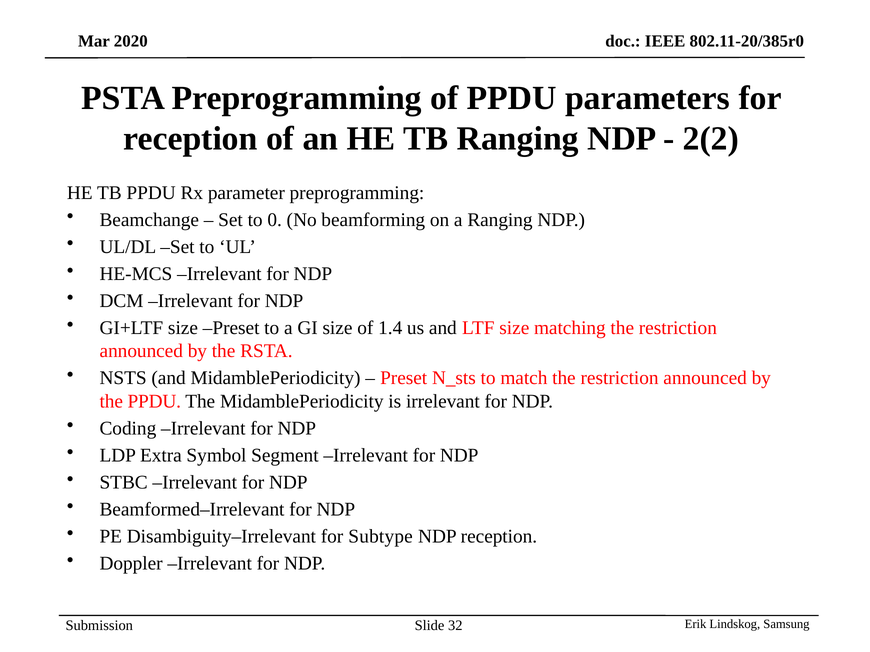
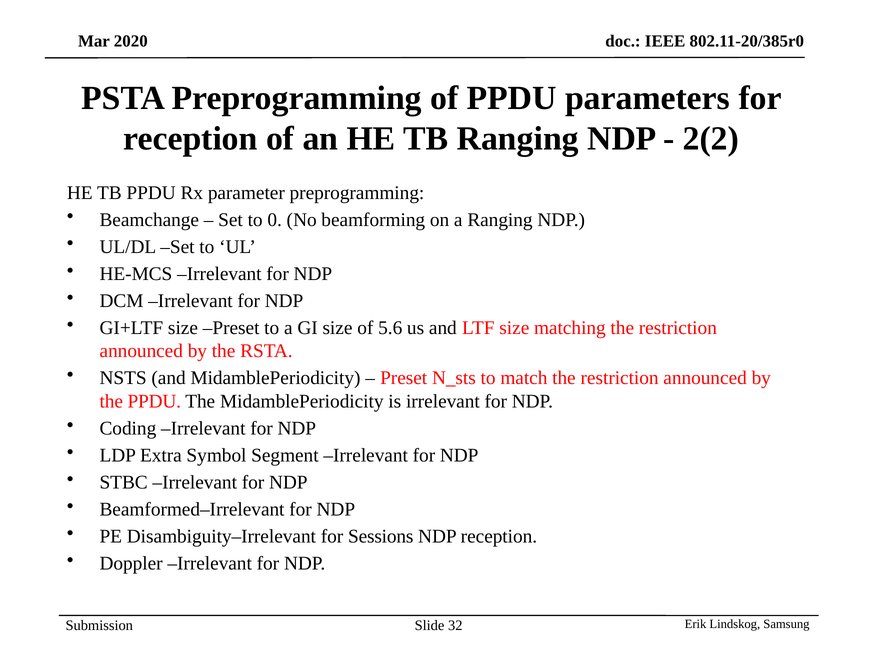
1.4: 1.4 -> 5.6
Subtype: Subtype -> Sessions
